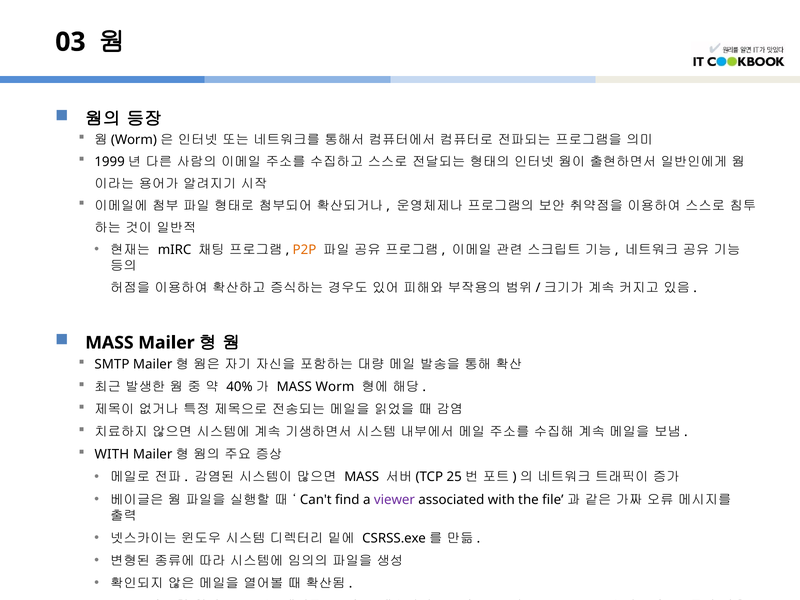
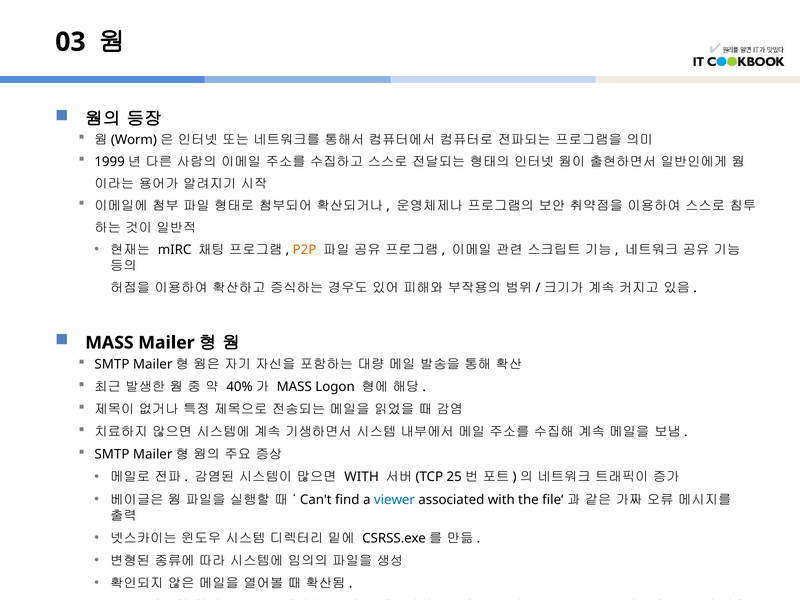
Worm: Worm -> Logon
WITH at (112, 455): WITH -> SMTP
MASS at (362, 477): MASS -> WITH
viewer colour: purple -> blue
